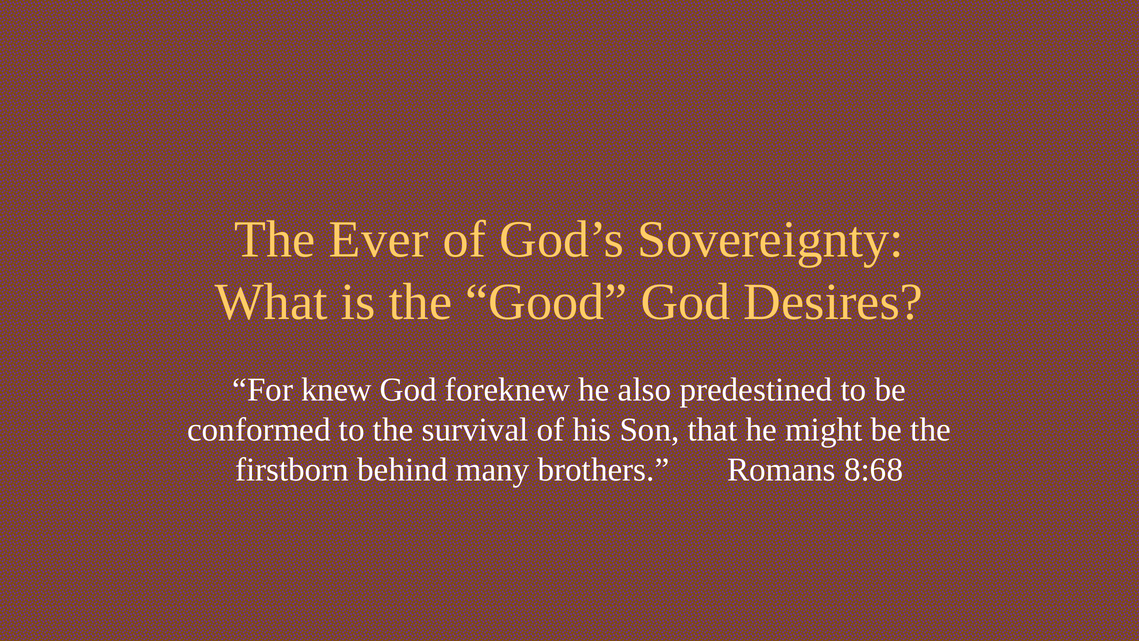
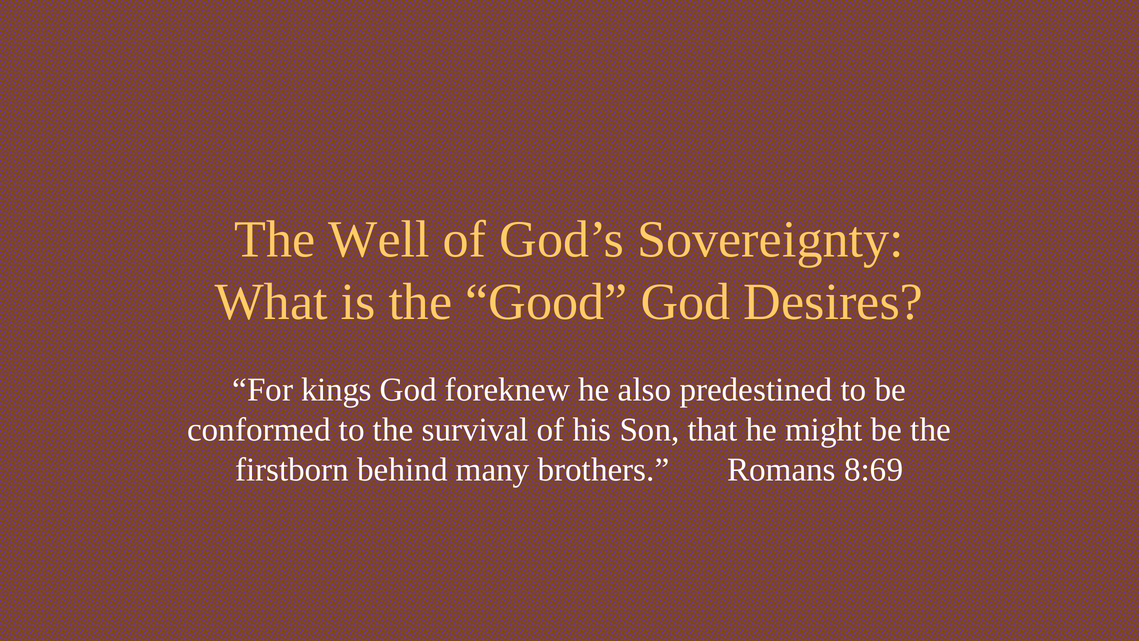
Ever: Ever -> Well
knew: knew -> kings
8:68: 8:68 -> 8:69
